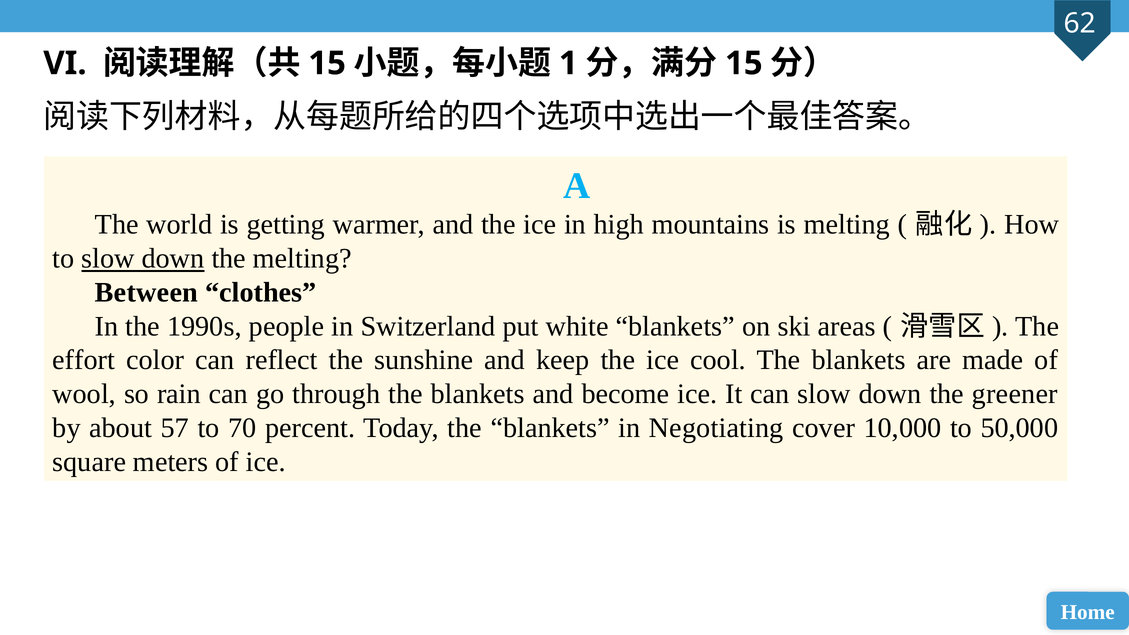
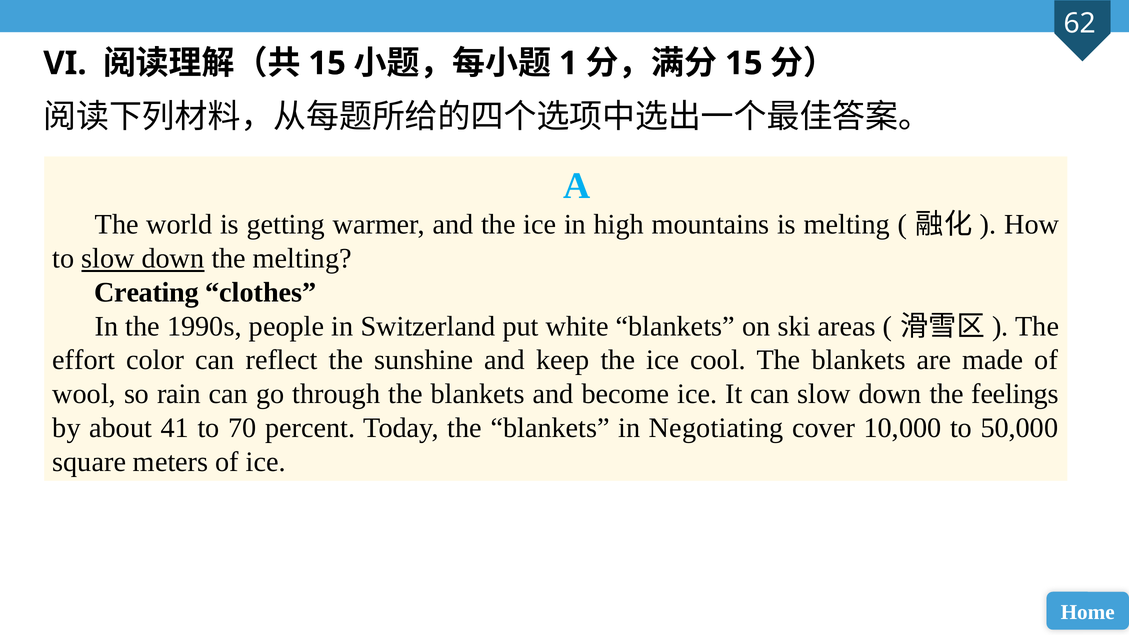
Between: Between -> Creating
greener: greener -> feelings
57: 57 -> 41
